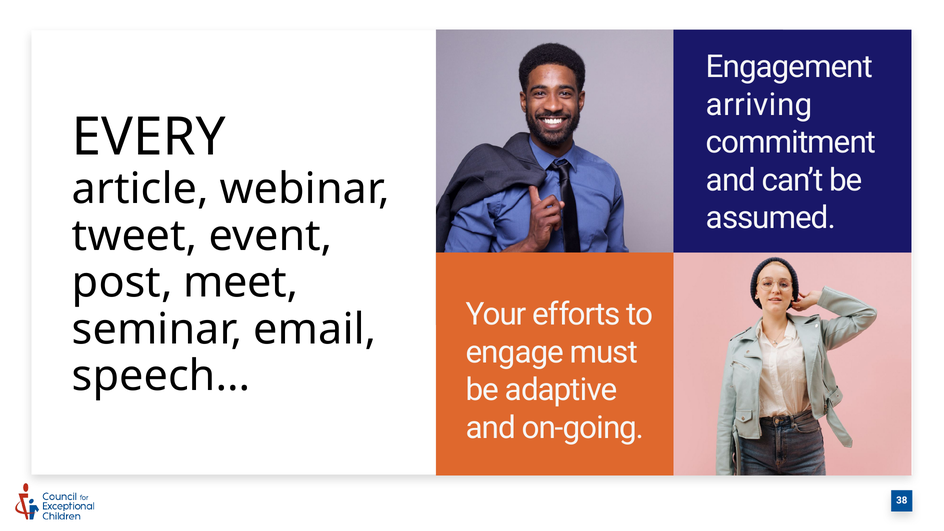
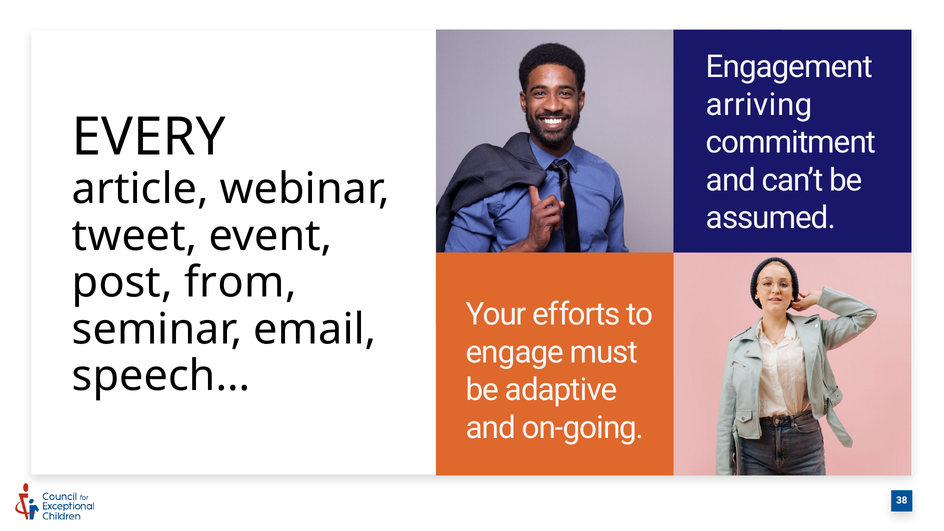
meet: meet -> from
